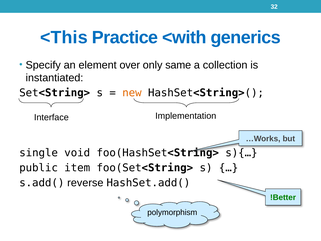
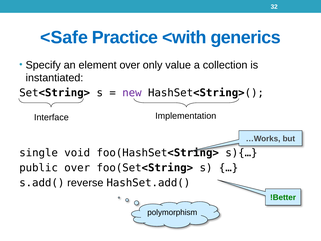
This: This -> Safe
same: same -> value
new colour: orange -> purple
public item: item -> over
